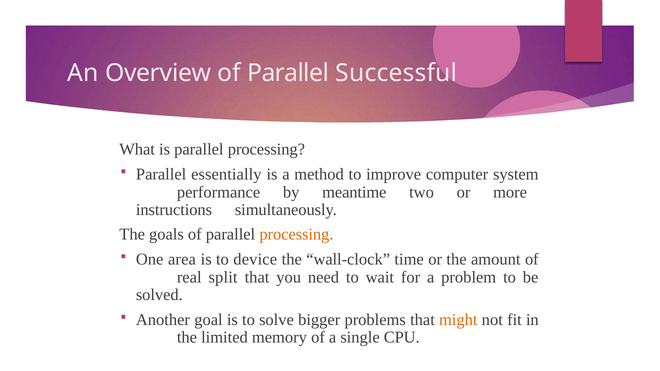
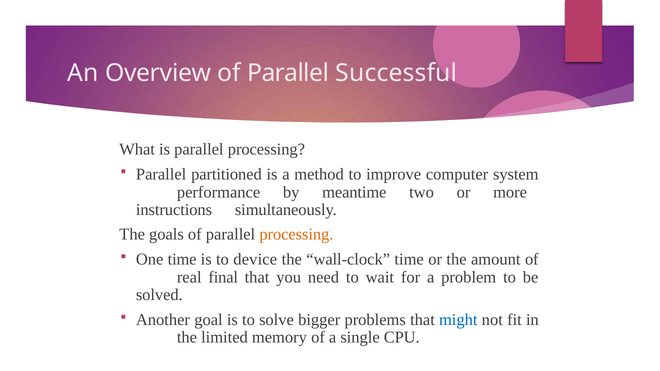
essentially: essentially -> partitioned
One area: area -> time
split: split -> final
might colour: orange -> blue
